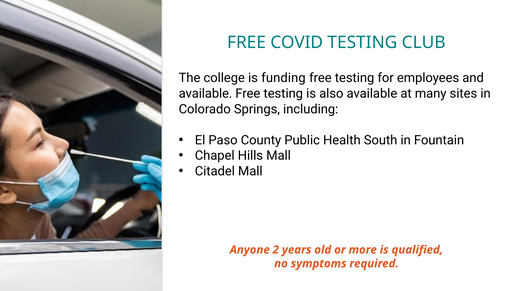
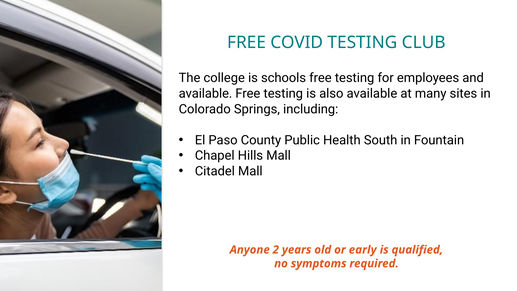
funding: funding -> schools
more: more -> early
